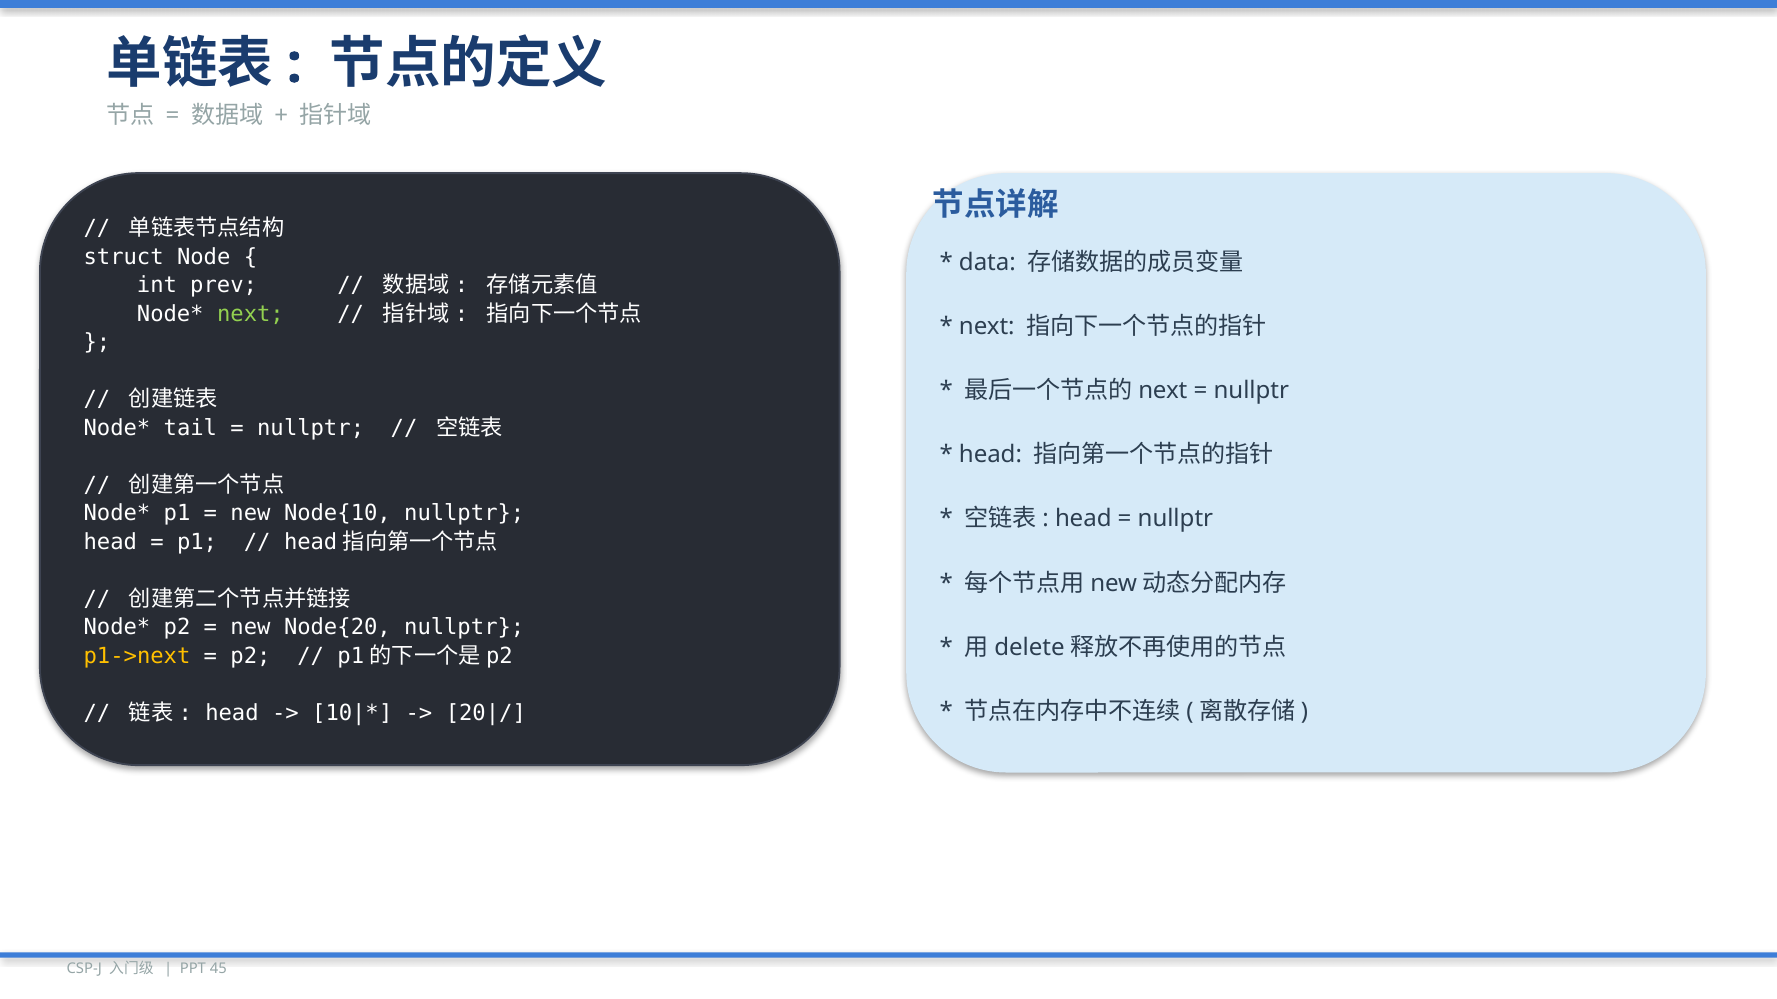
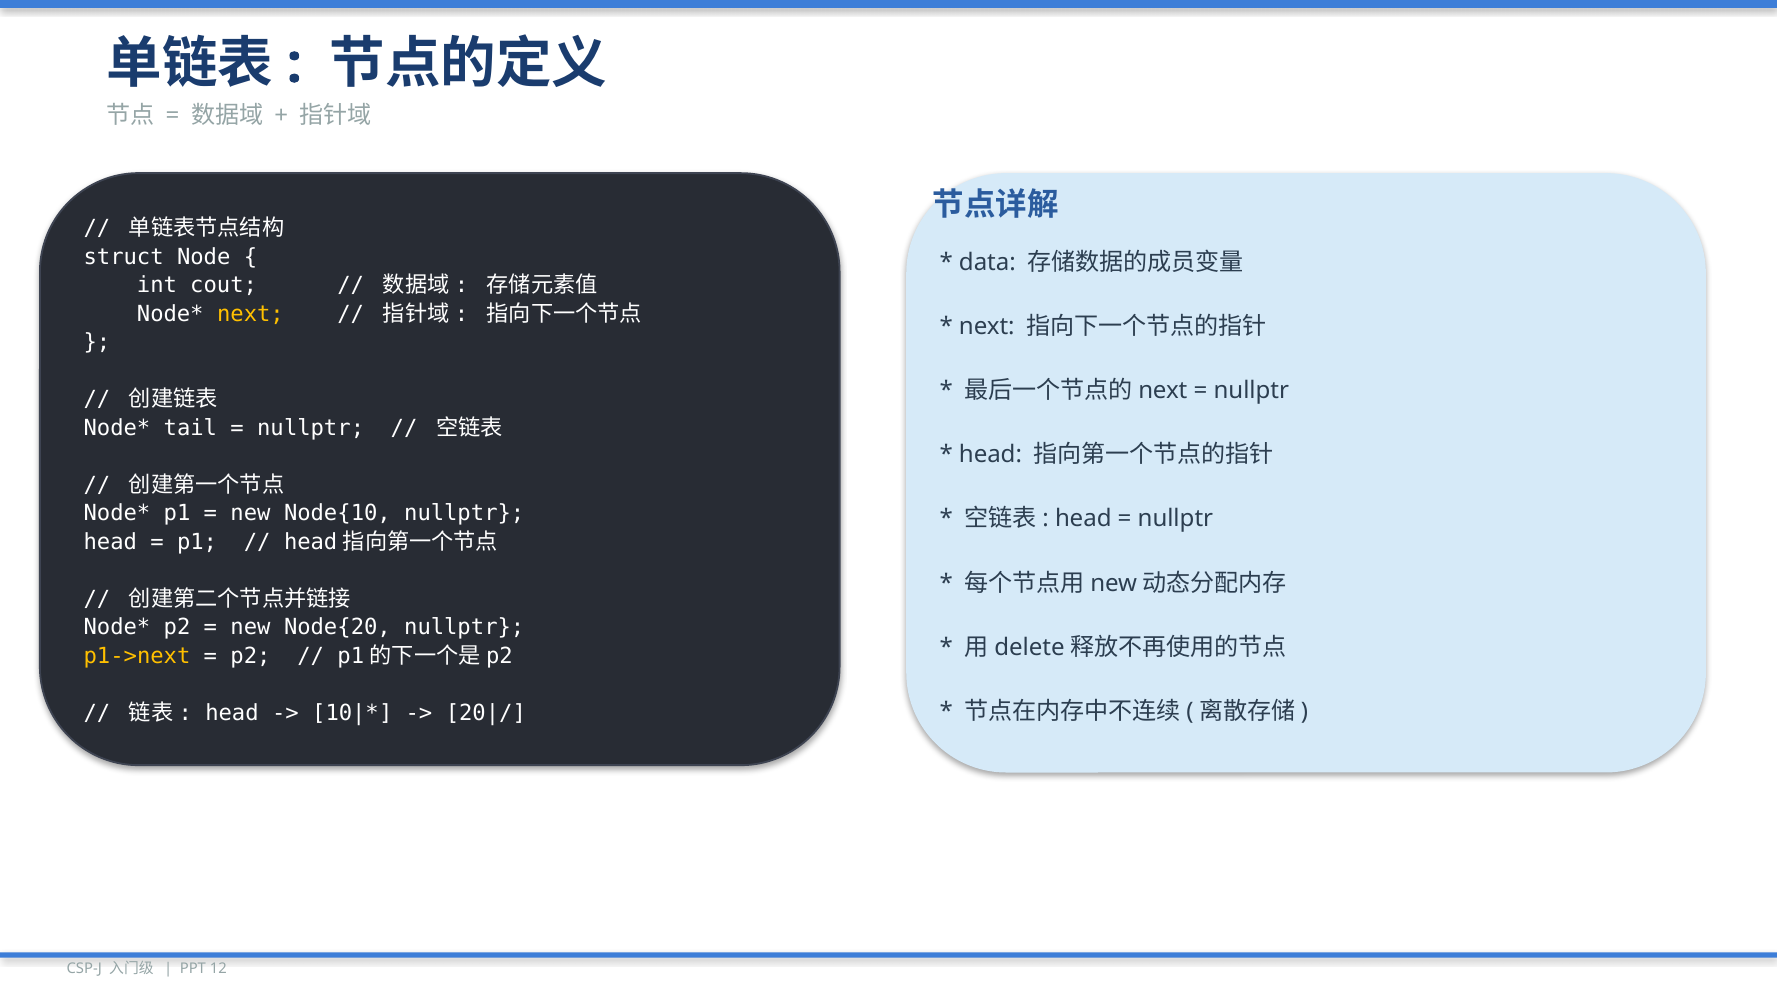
prev: prev -> cout
next at (250, 314) colour: light green -> yellow
45: 45 -> 12
